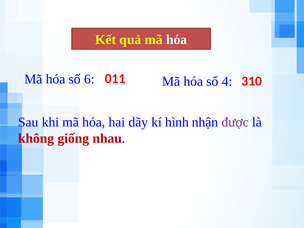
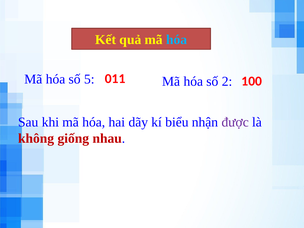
hóa at (177, 40) colour: white -> light blue
6: 6 -> 5
310: 310 -> 100
4: 4 -> 2
hình: hình -> biểu
